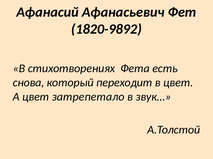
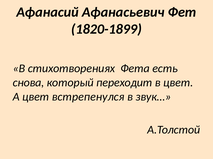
1820-9892: 1820-9892 -> 1820-1899
затрепетало: затрепетало -> встрепенулся
